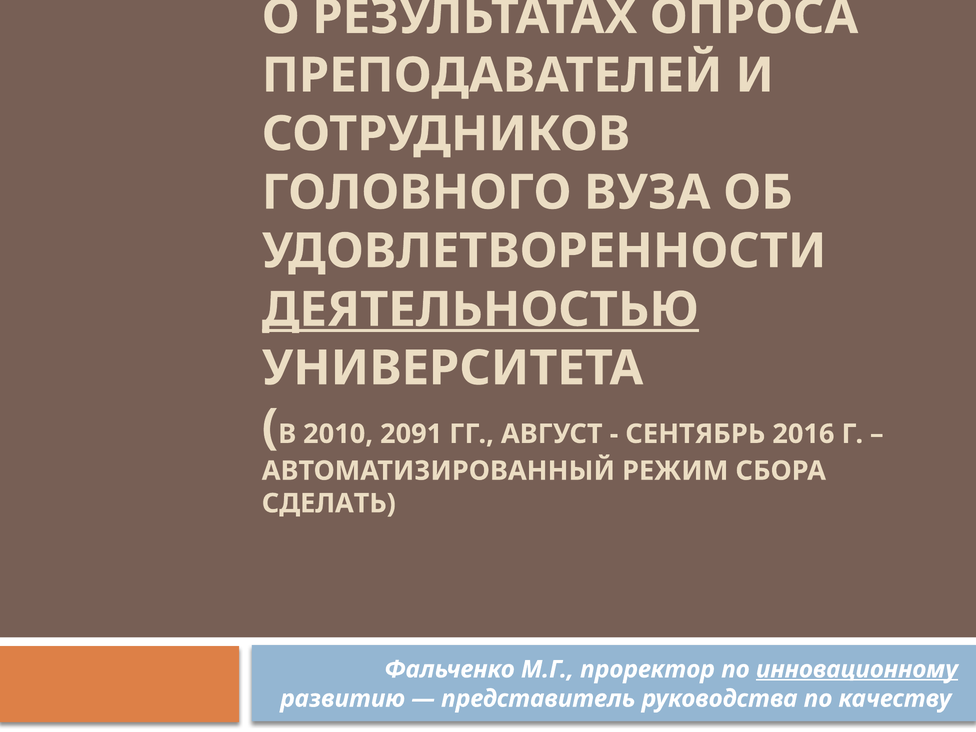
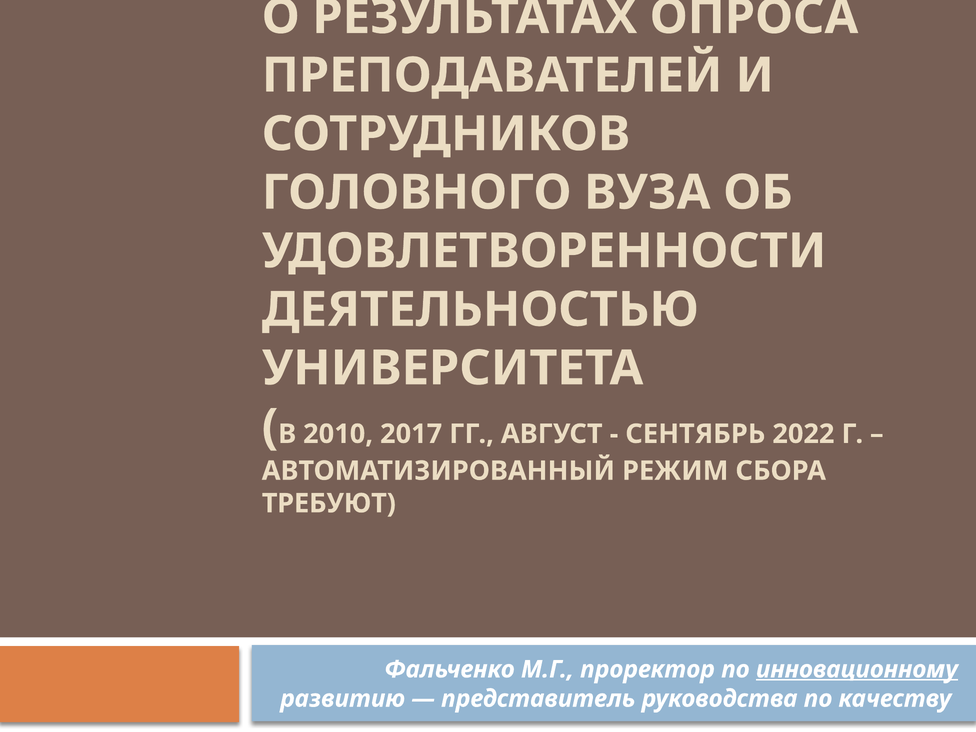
ДЕЯТЕЛЬНОСТЬЮ underline: present -> none
2091: 2091 -> 2017
2016: 2016 -> 2022
СДЕЛАТЬ: СДЕЛАТЬ -> ТРЕБУЮТ
